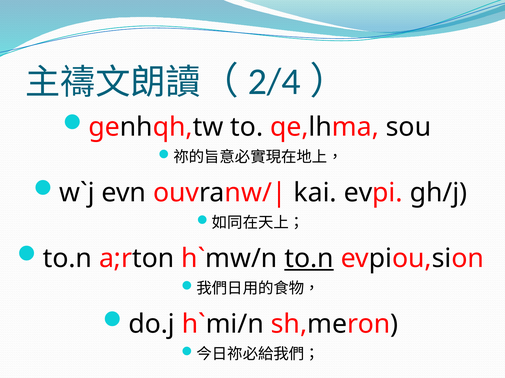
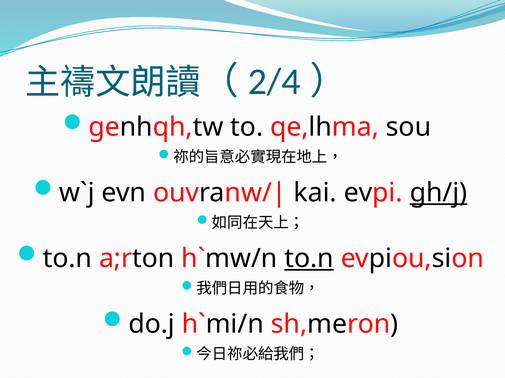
gh/j underline: none -> present
